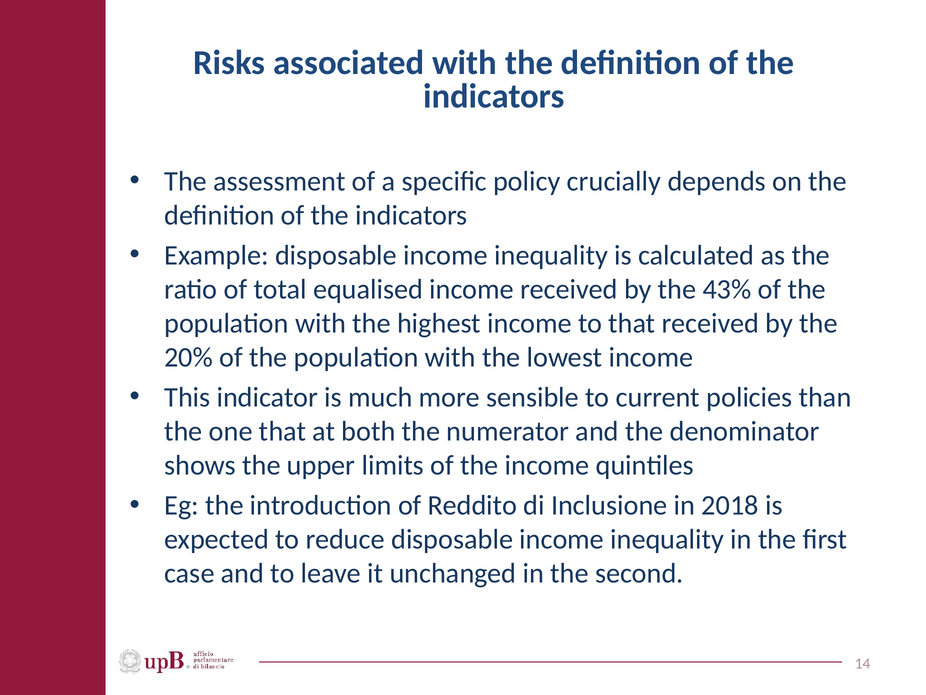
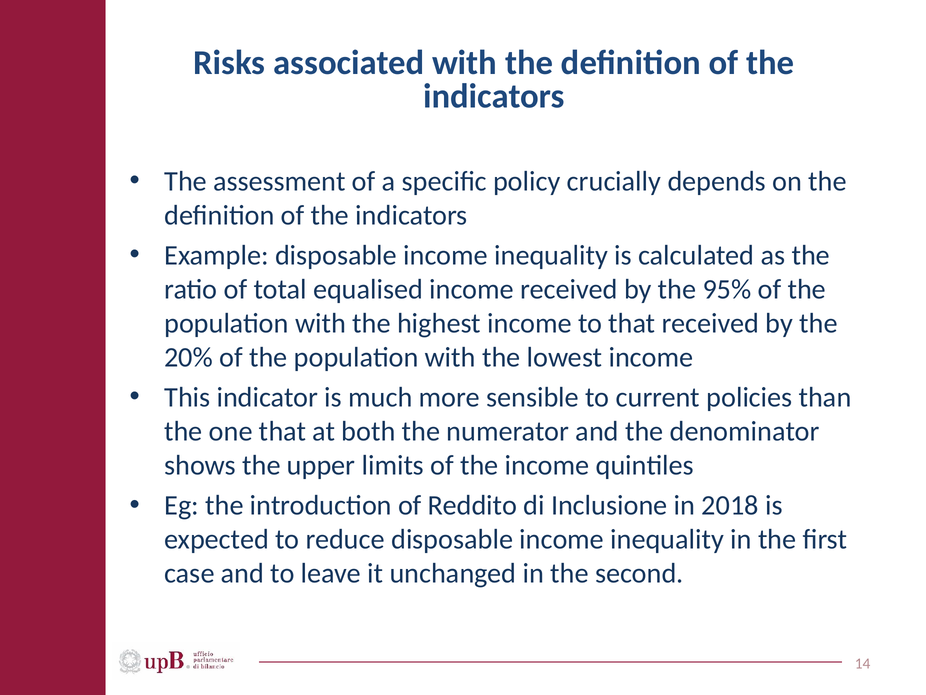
43%: 43% -> 95%
